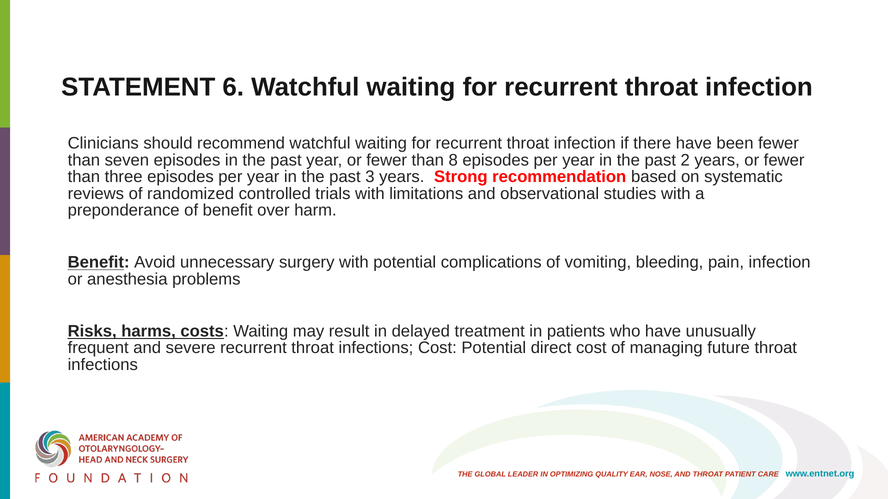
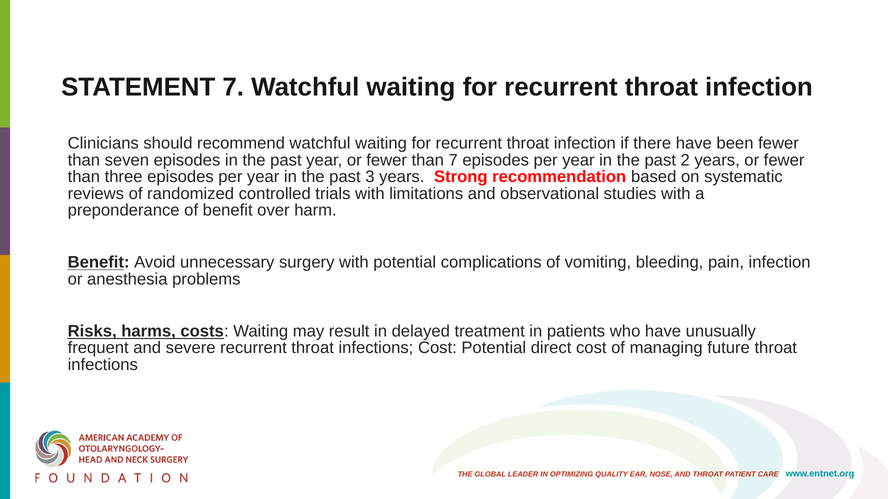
STATEMENT 6: 6 -> 7
than 8: 8 -> 7
